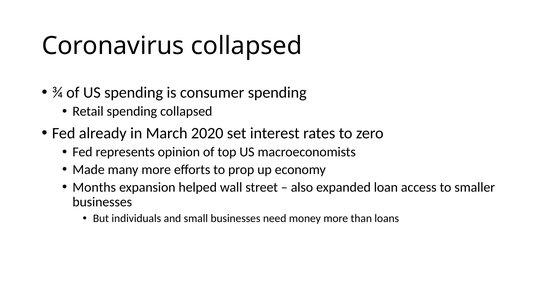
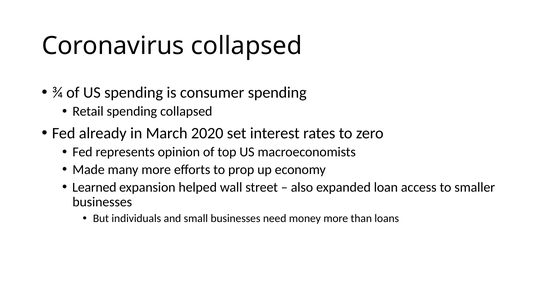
Months: Months -> Learned
